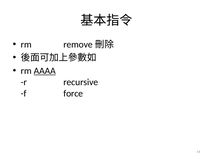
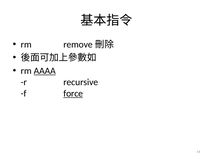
force underline: none -> present
